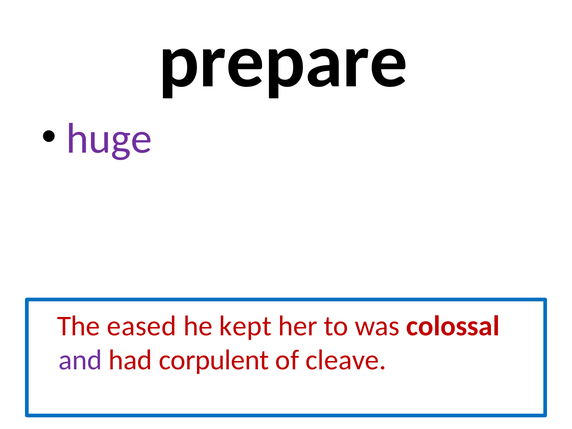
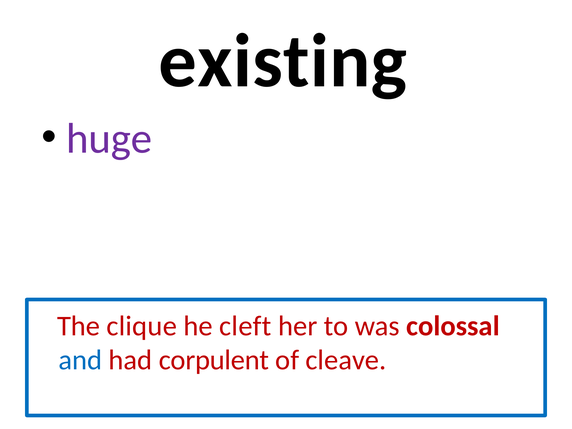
prepare: prepare -> existing
eased: eased -> clique
kept: kept -> cleft
and colour: purple -> blue
